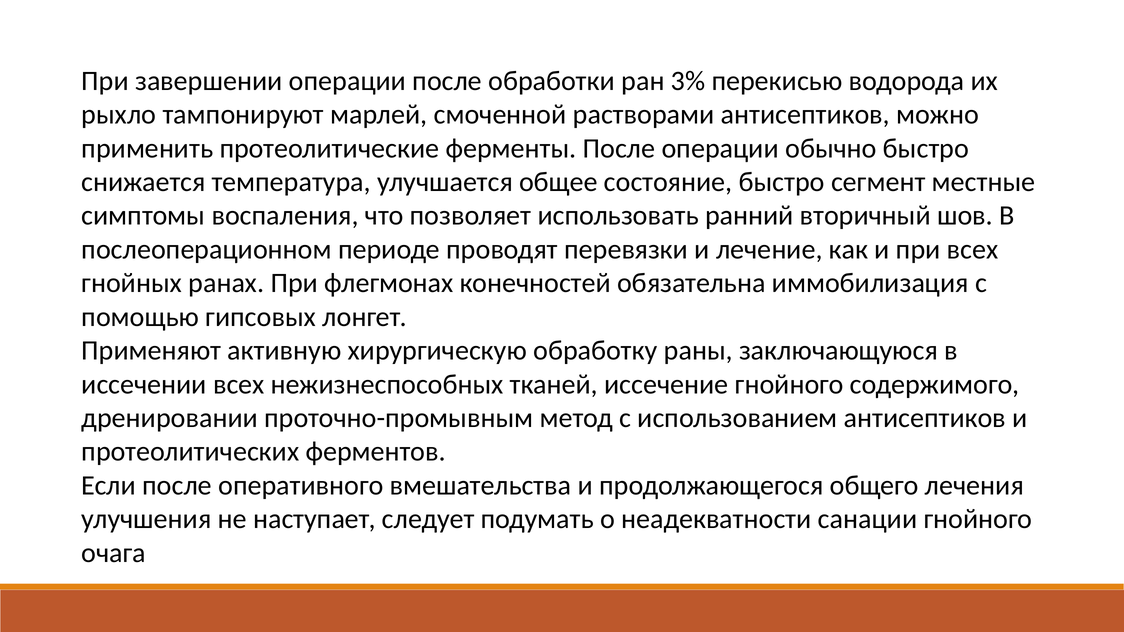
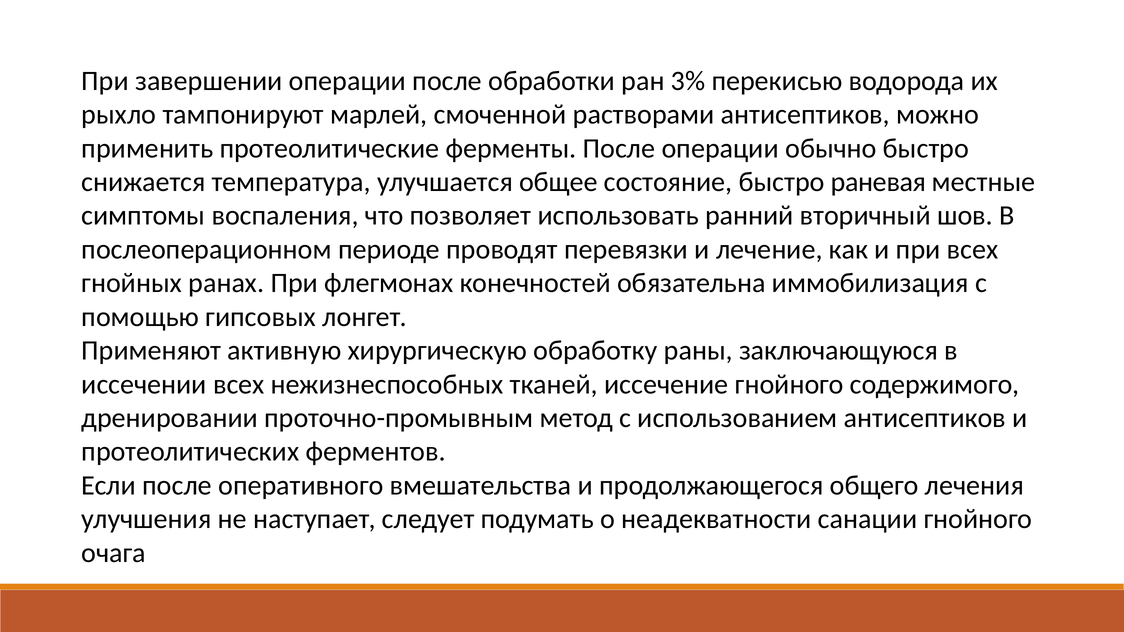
сегмент: сегмент -> раневая
